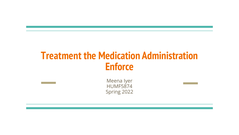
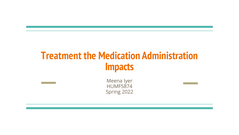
Enforce: Enforce -> Impacts
